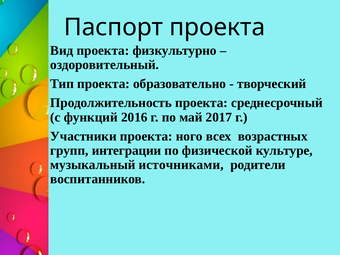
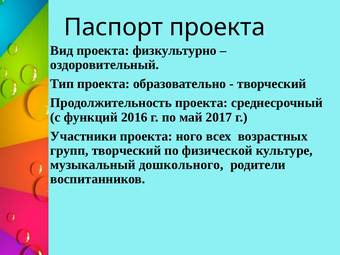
групп интеграции: интеграции -> творческий
источниками: источниками -> дошкольного
